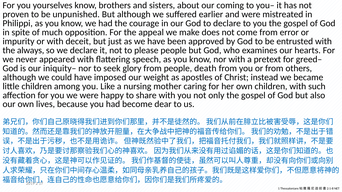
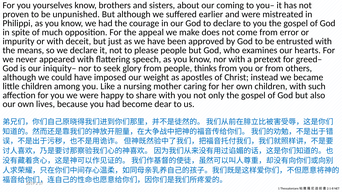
always: always -> means
death: death -> thinks
